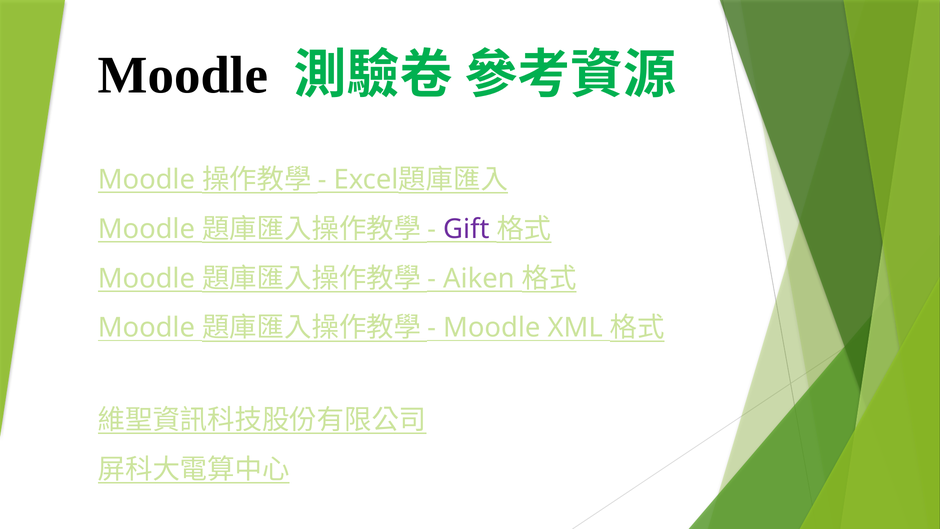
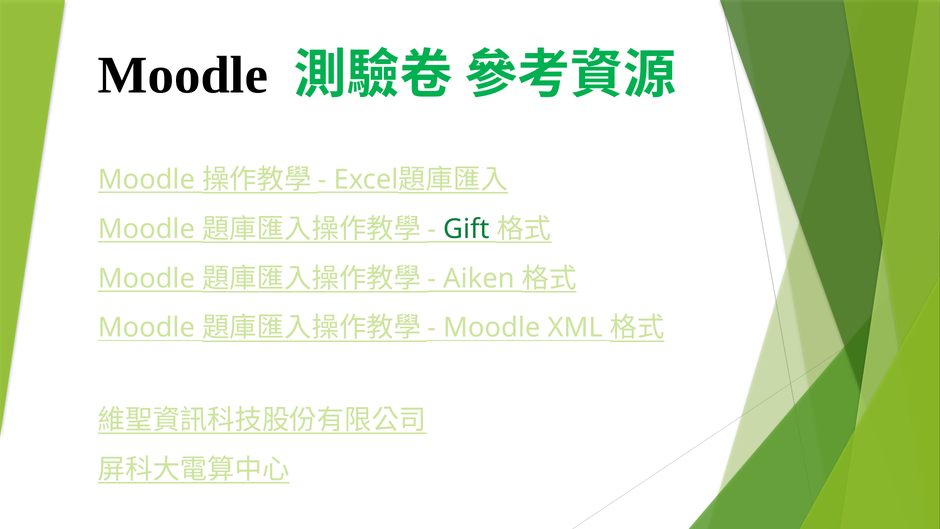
Gift colour: purple -> green
